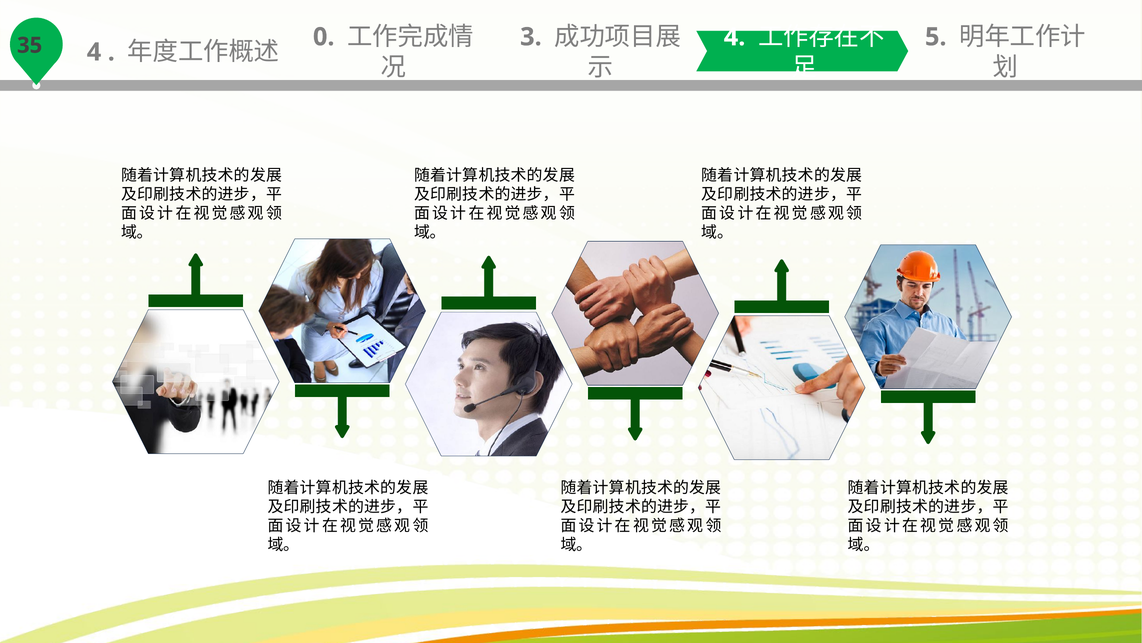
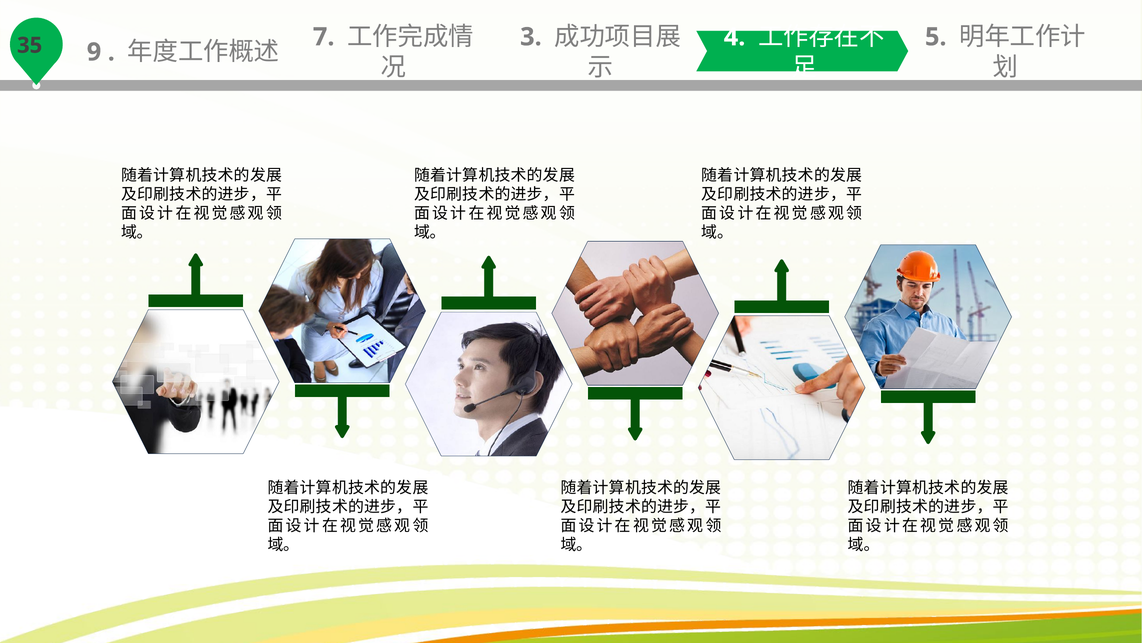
4 at (94, 52): 4 -> 9
0: 0 -> 7
